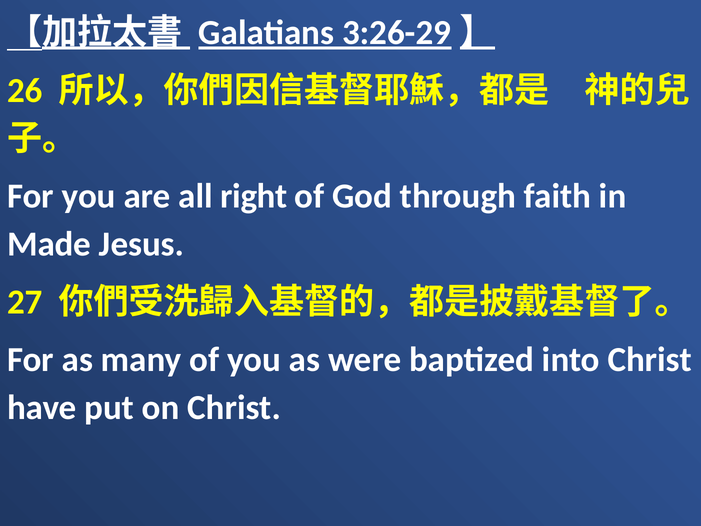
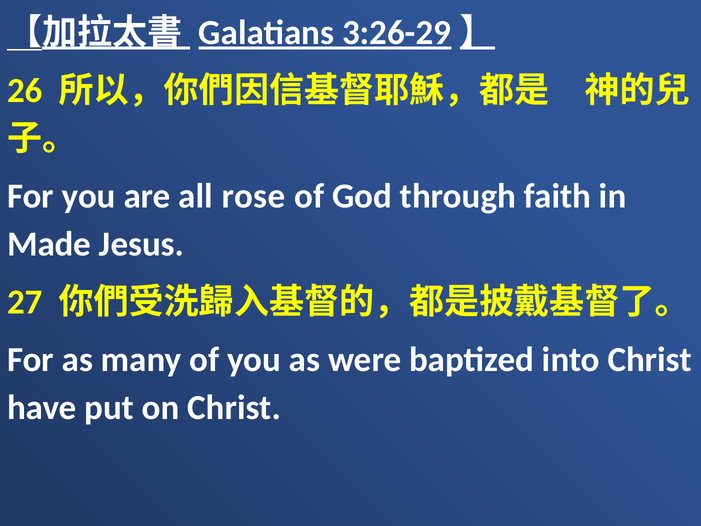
right: right -> rose
